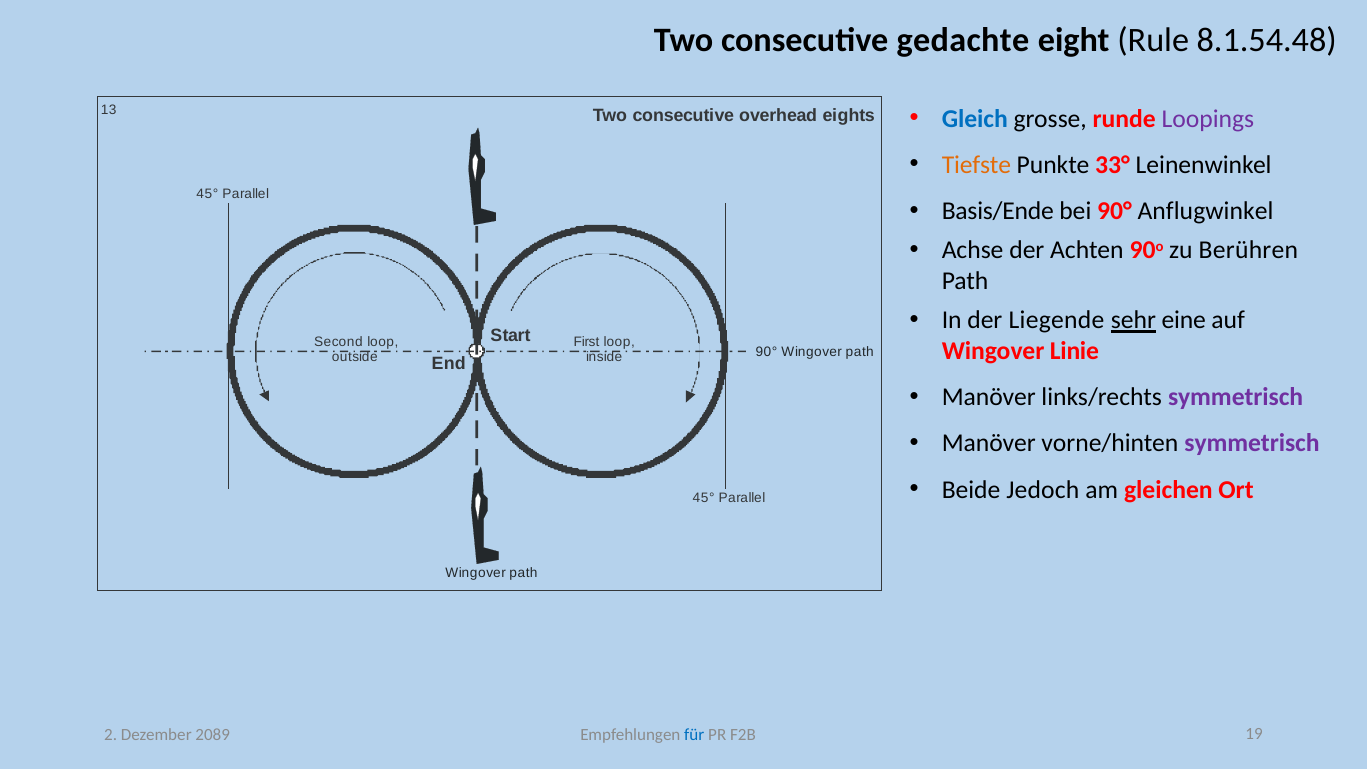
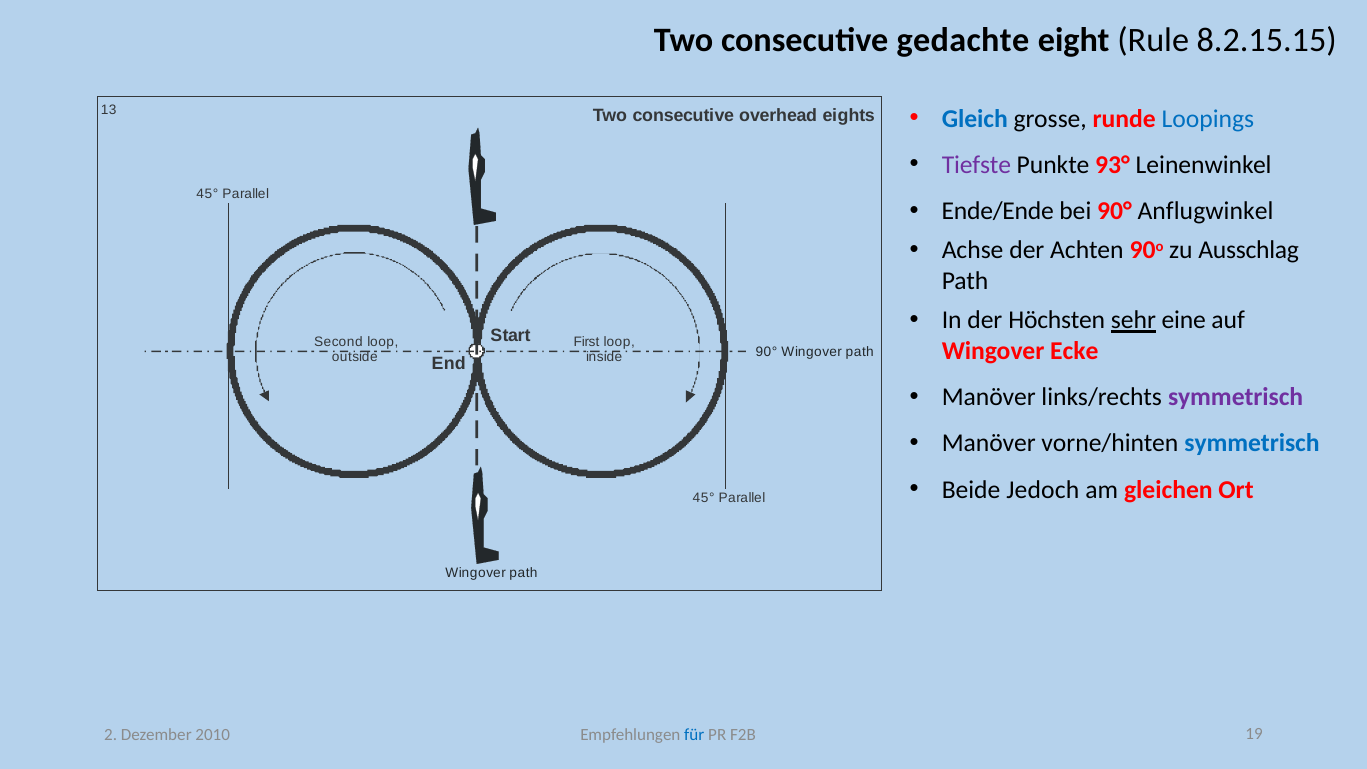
8.1.54.48: 8.1.54.48 -> 8.2.15.15
Loopings colour: purple -> blue
Tiefste colour: orange -> purple
33°: 33° -> 93°
Basis/Ende: Basis/Ende -> Ende/Ende
Berühren: Berühren -> Ausschlag
Liegende: Liegende -> Höchsten
Linie: Linie -> Ecke
symmetrisch at (1252, 443) colour: purple -> blue
2089: 2089 -> 2010
